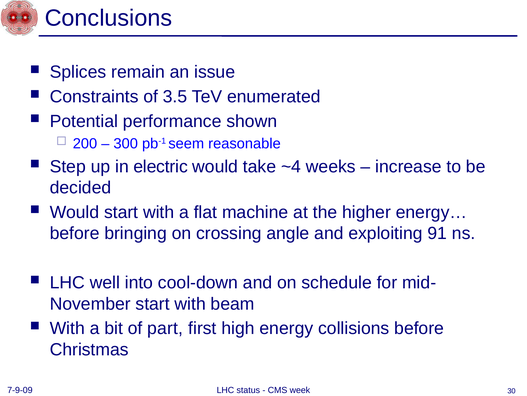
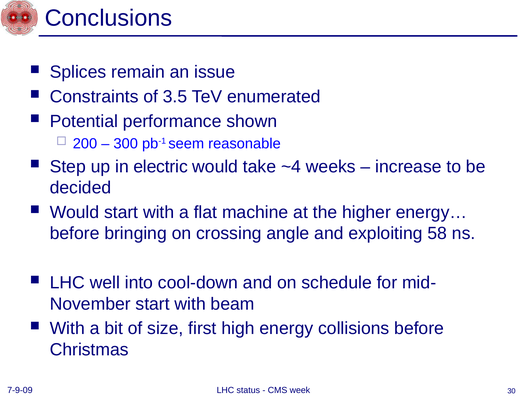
91: 91 -> 58
part: part -> size
